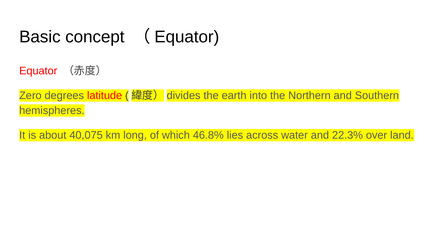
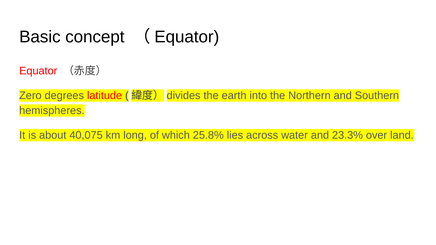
46.8%: 46.8% -> 25.8%
22.3%: 22.3% -> 23.3%
